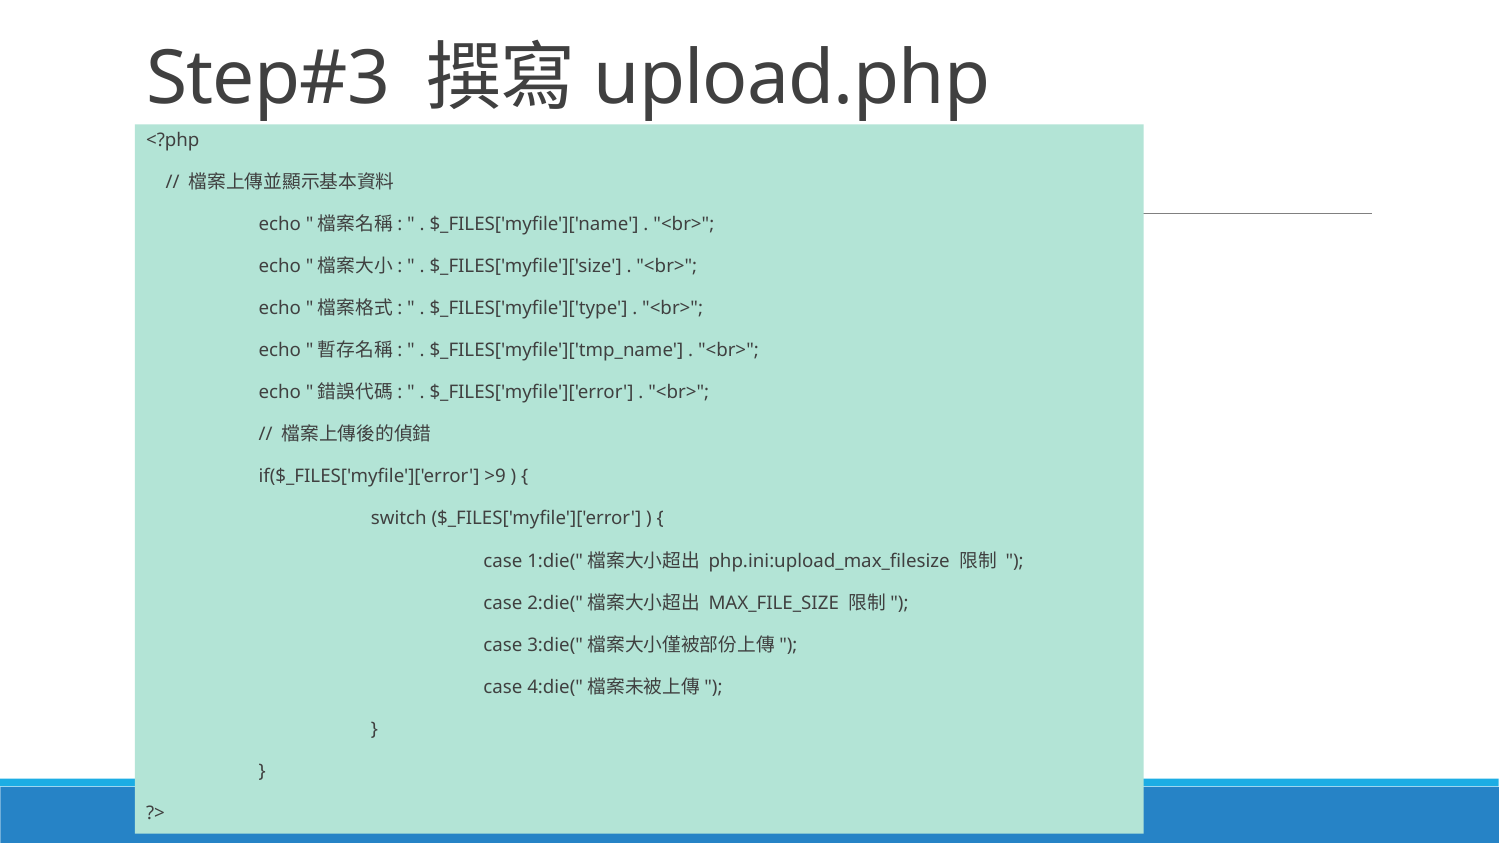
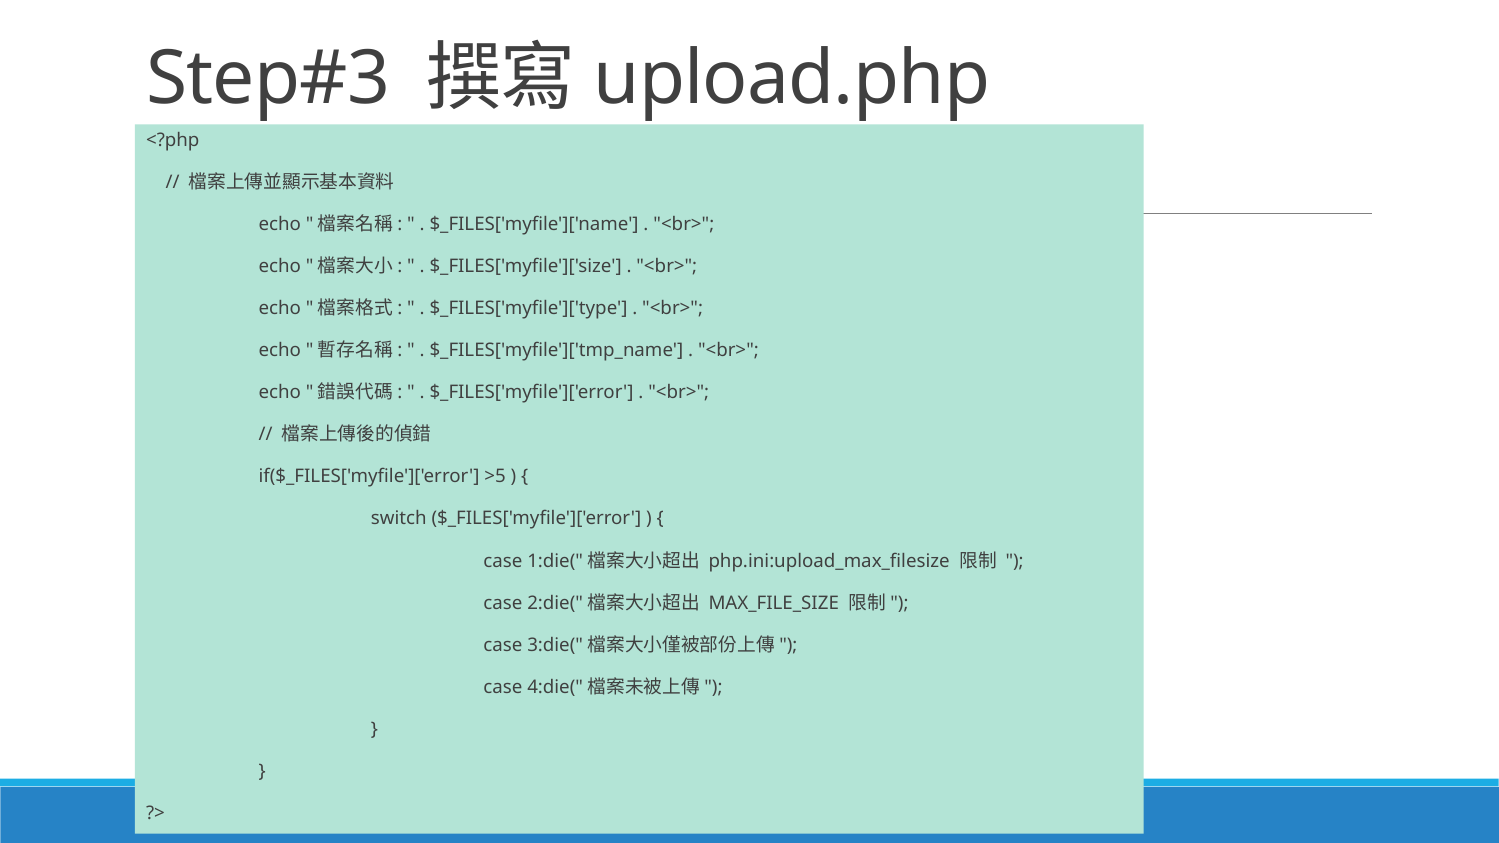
>9: >9 -> >5
